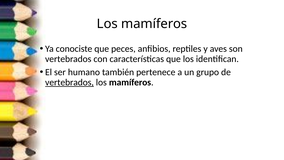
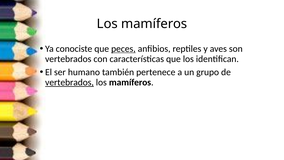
peces underline: none -> present
